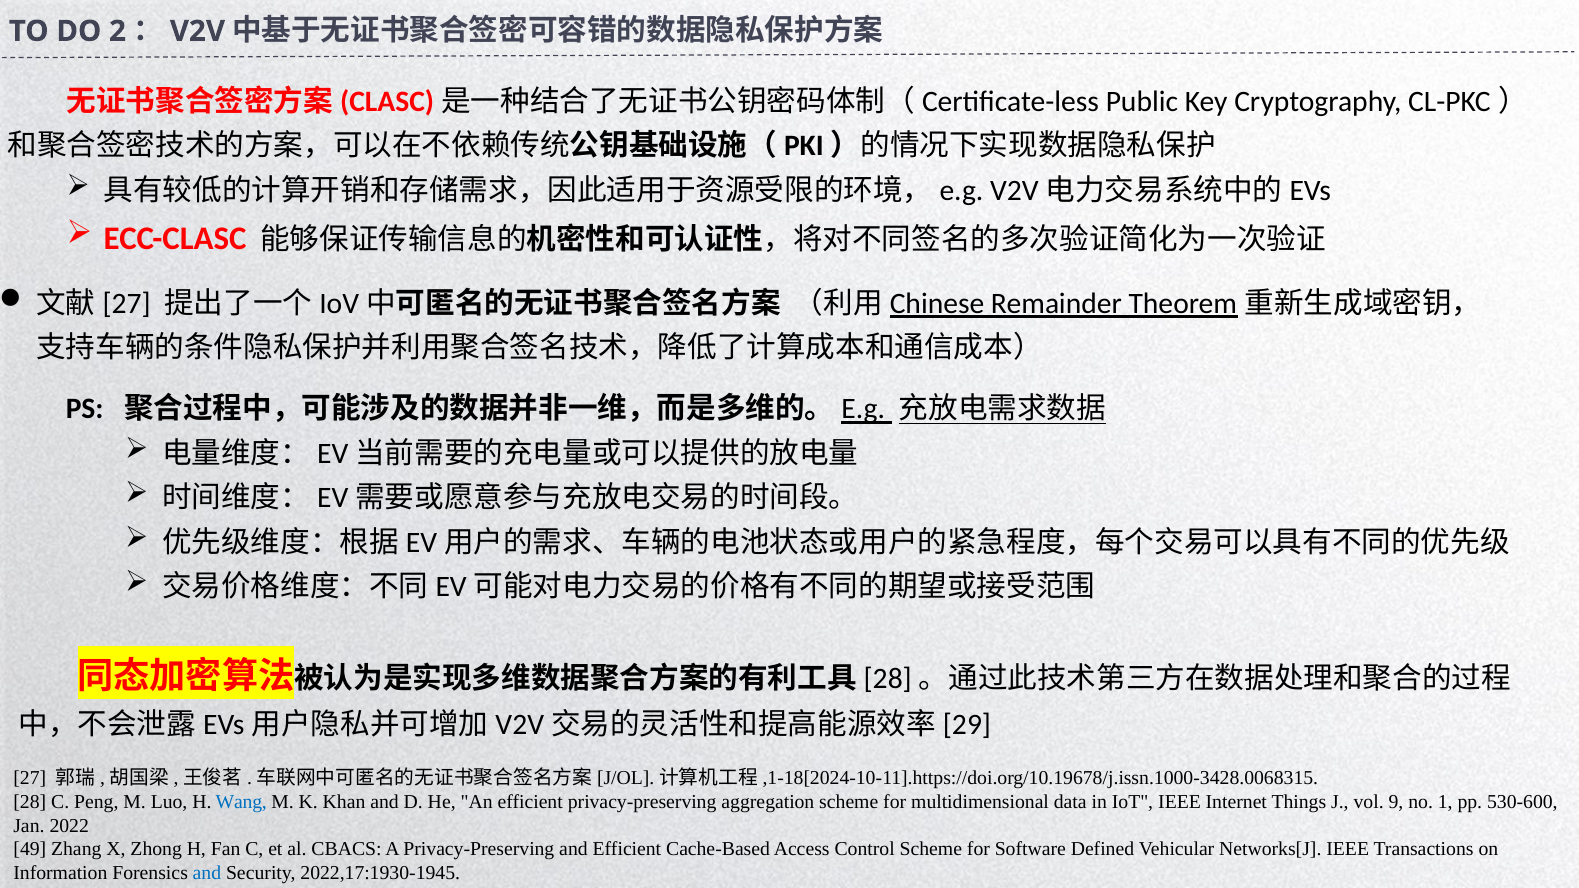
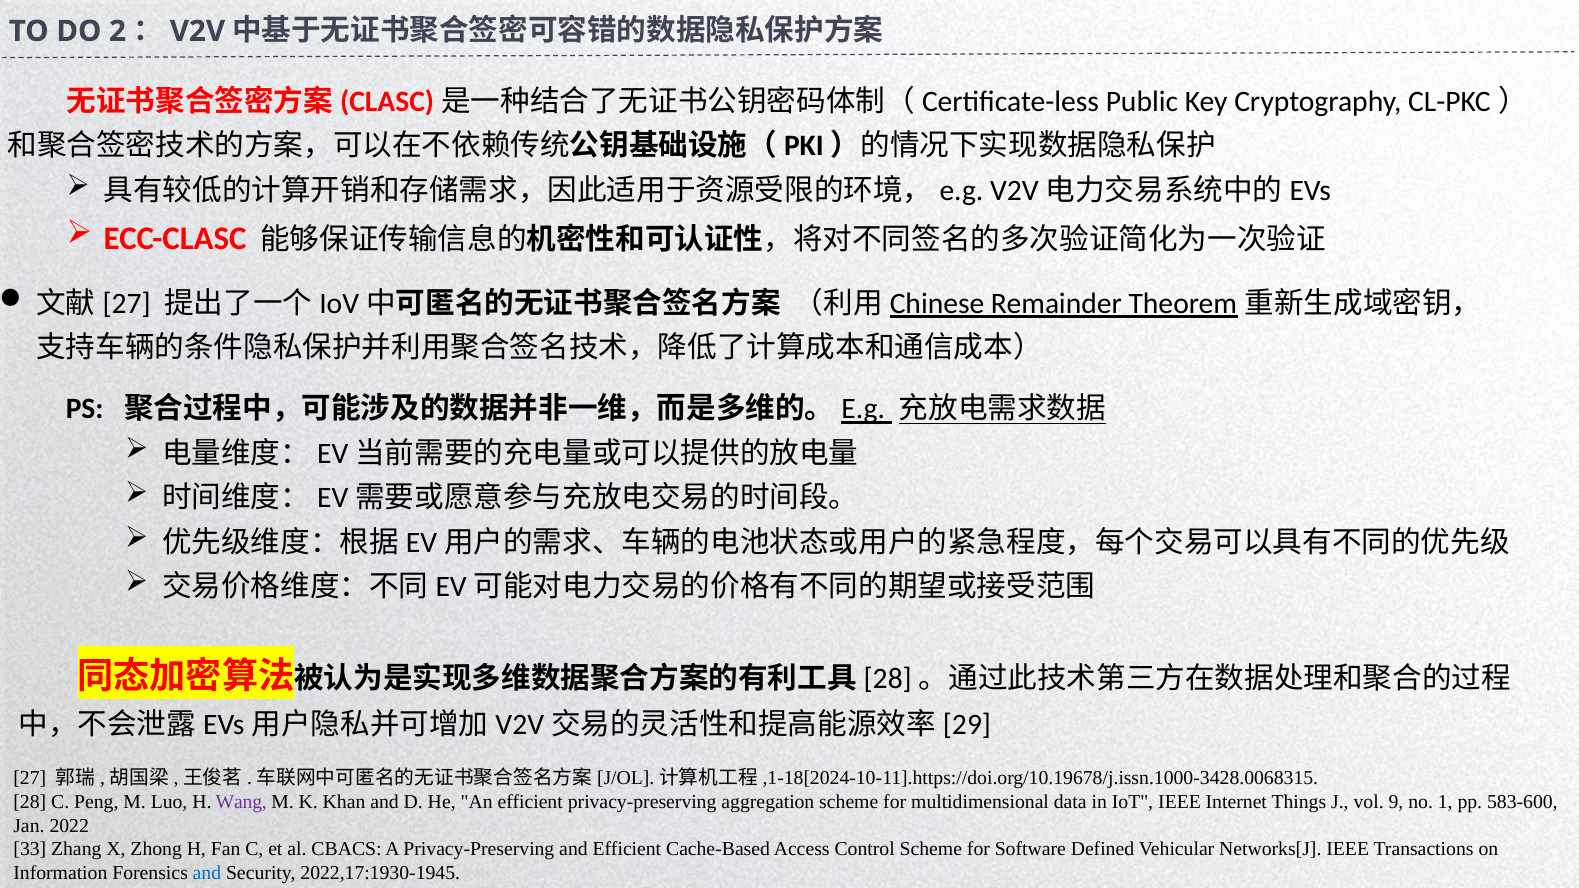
Wang colour: blue -> purple
530-600: 530-600 -> 583-600
49: 49 -> 33
